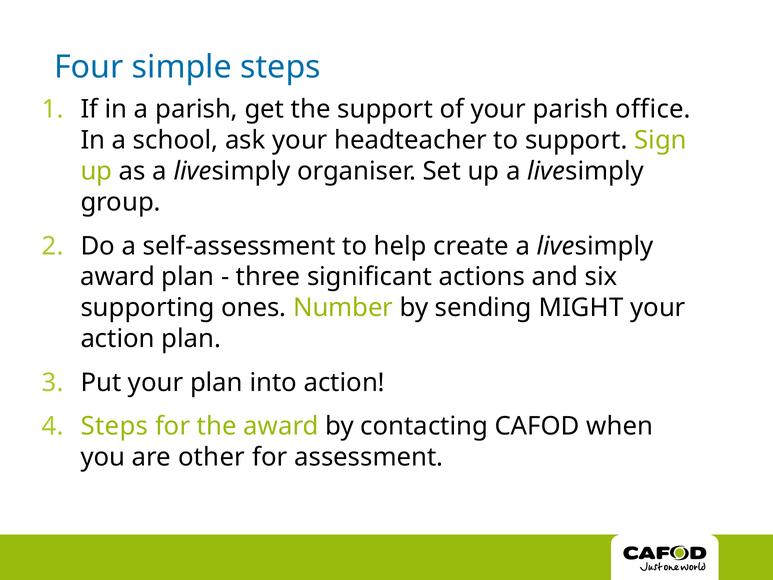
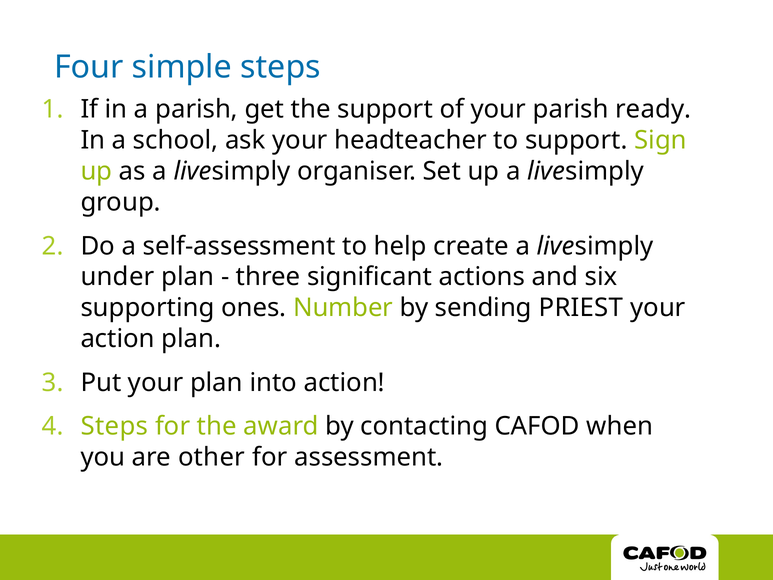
office: office -> ready
award at (118, 277): award -> under
MIGHT: MIGHT -> PRIEST
